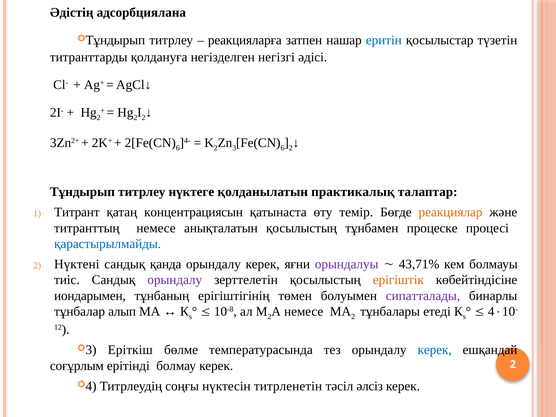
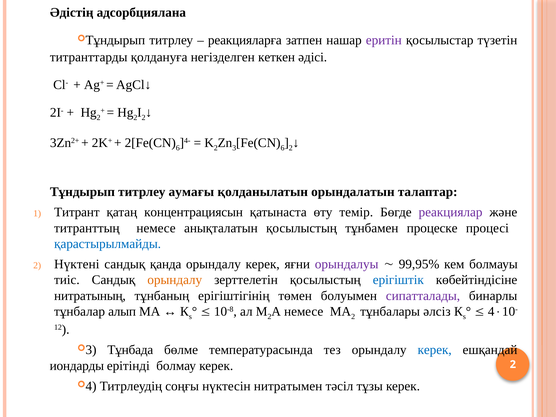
еритін colour: blue -> purple
негізгі: негізгі -> кеткен
нүктеге: нүктеге -> аумағы
практикалық: практикалық -> орындалатын
реакциялар colour: orange -> purple
43,71%: 43,71% -> 99,95%
орындалу at (175, 280) colour: purple -> orange
ерігіштік colour: orange -> blue
иондарымен: иондарымен -> нитратының
етеді: етеді -> әлсіз
Еріткіш: Еріткіш -> Тұнбада
соғұрлым: соғұрлым -> иондарды
титрленетін: титрленетін -> нитратымен
әлсіз: әлсіз -> тұзы
